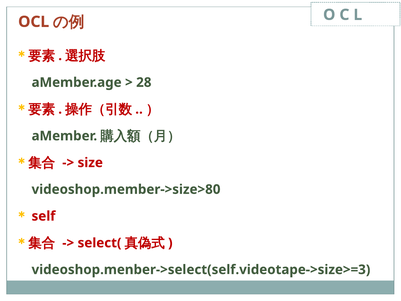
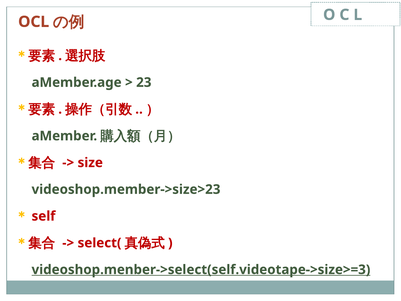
28: 28 -> 23
videoshop.member->size>80: videoshop.member->size>80 -> videoshop.member->size>23
videoshop.menber->select(self.videotape->size>=3 underline: none -> present
